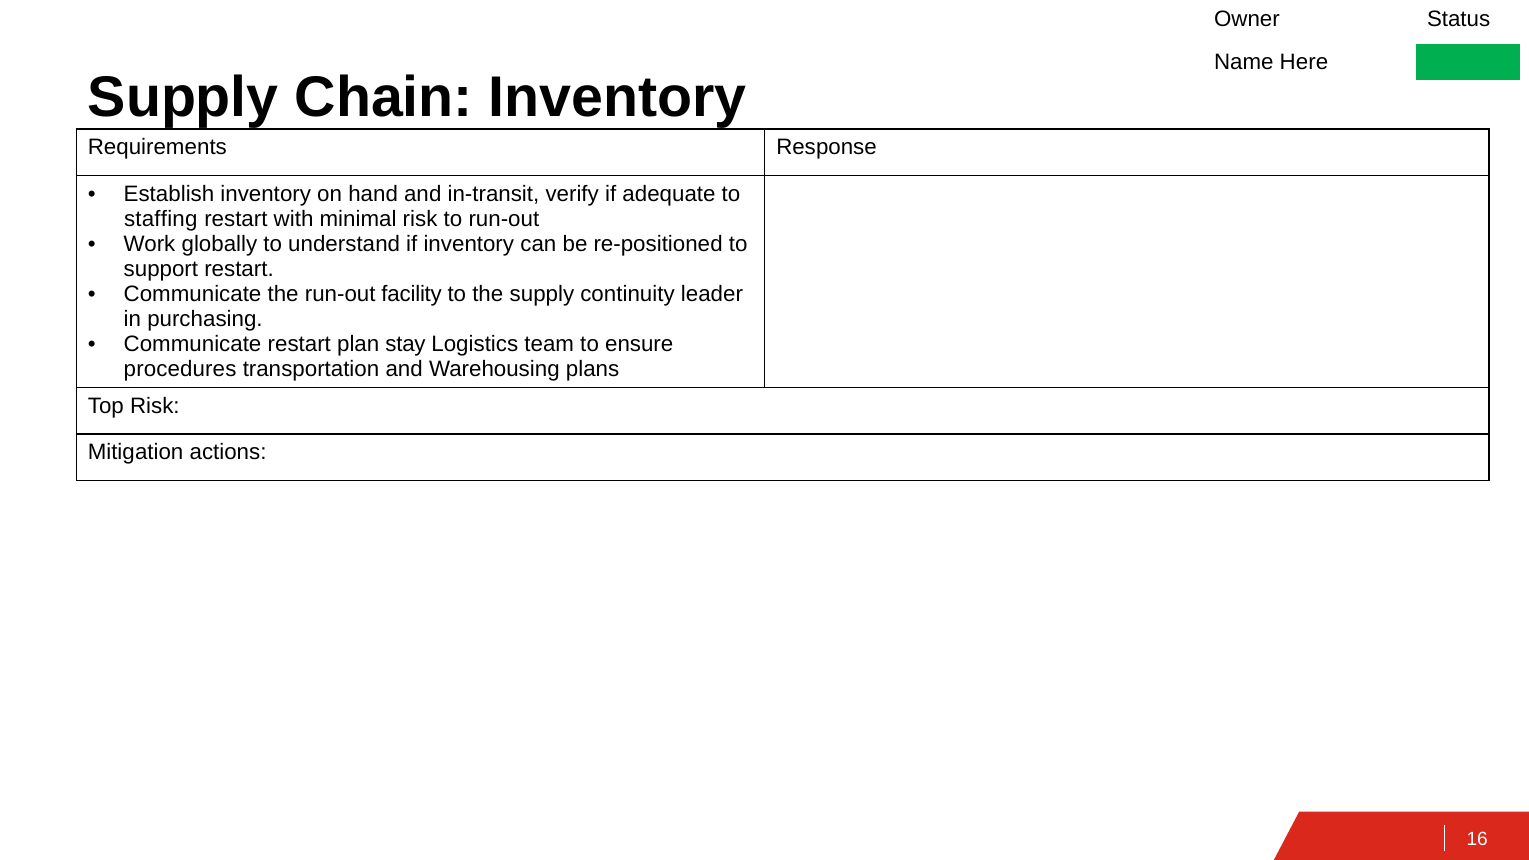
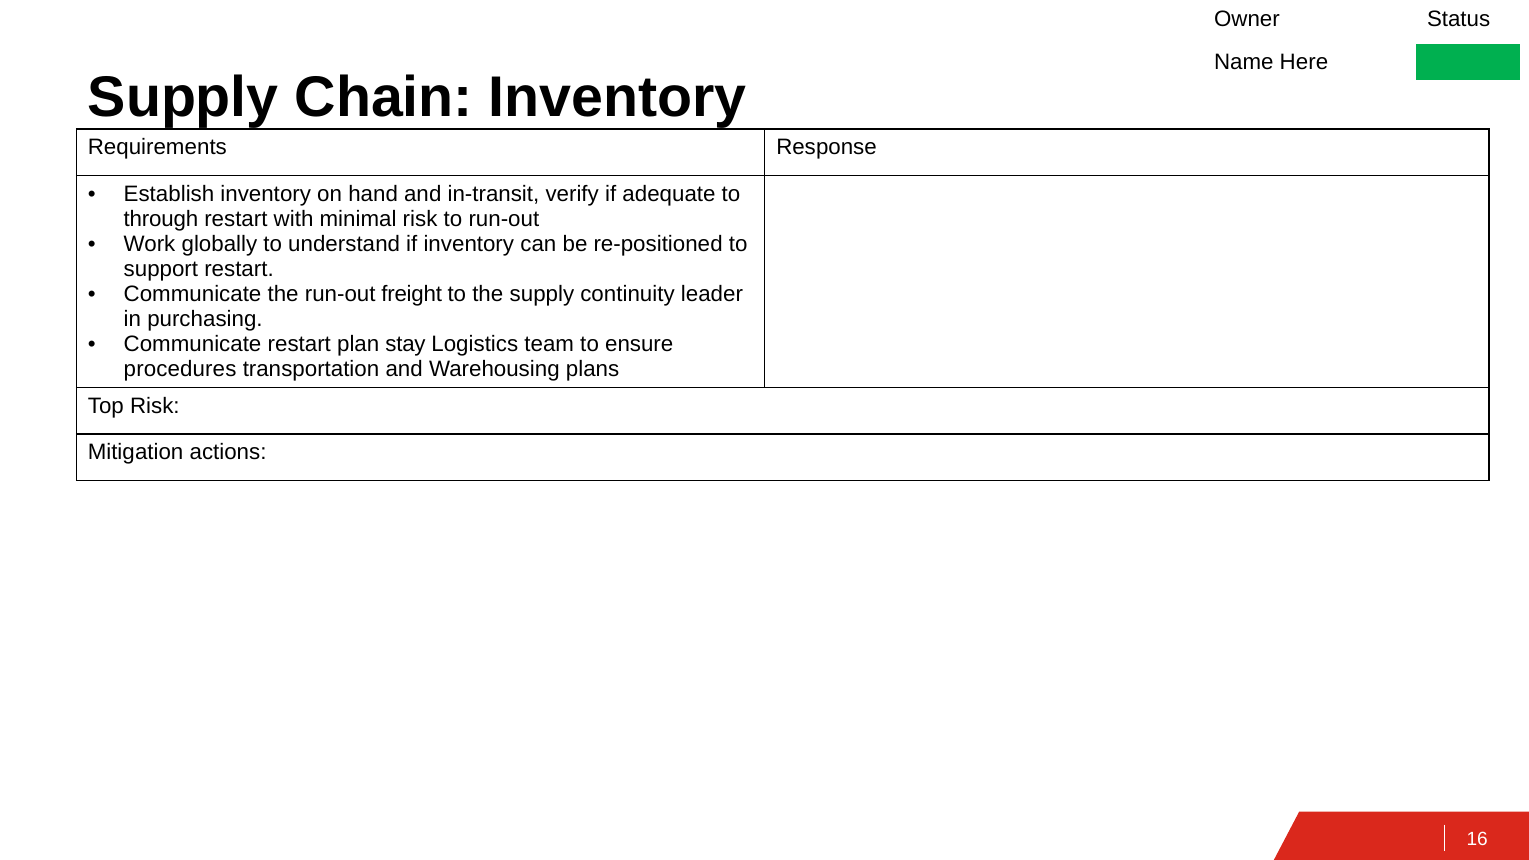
staffing: staffing -> through
facility: facility -> freight
